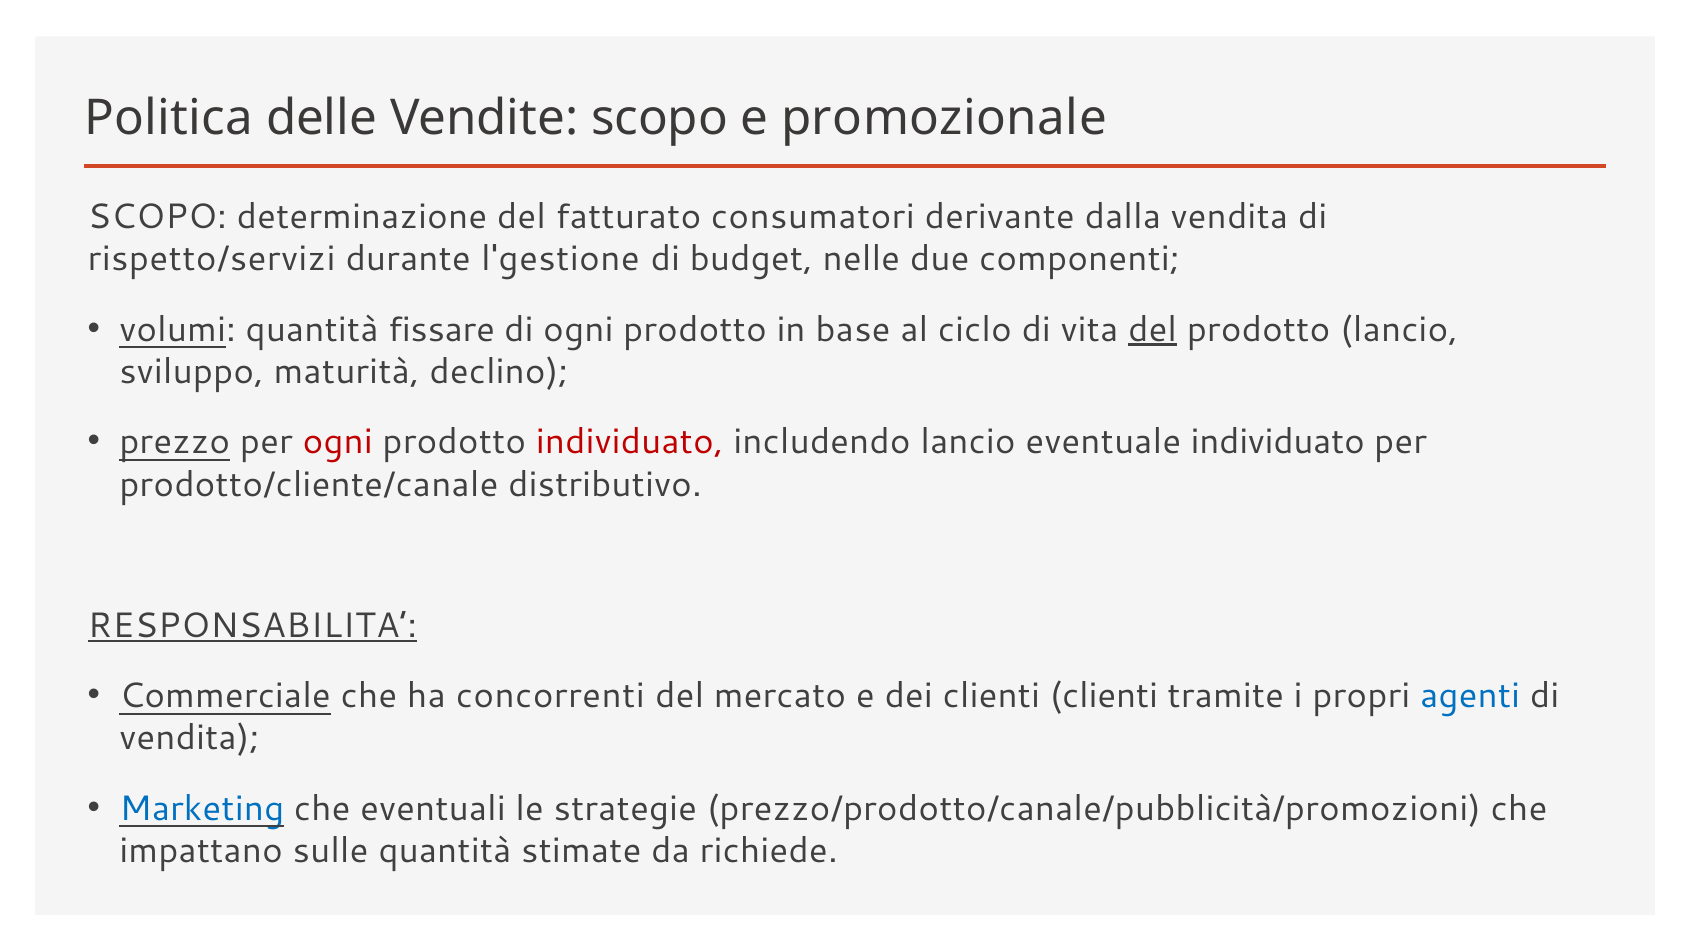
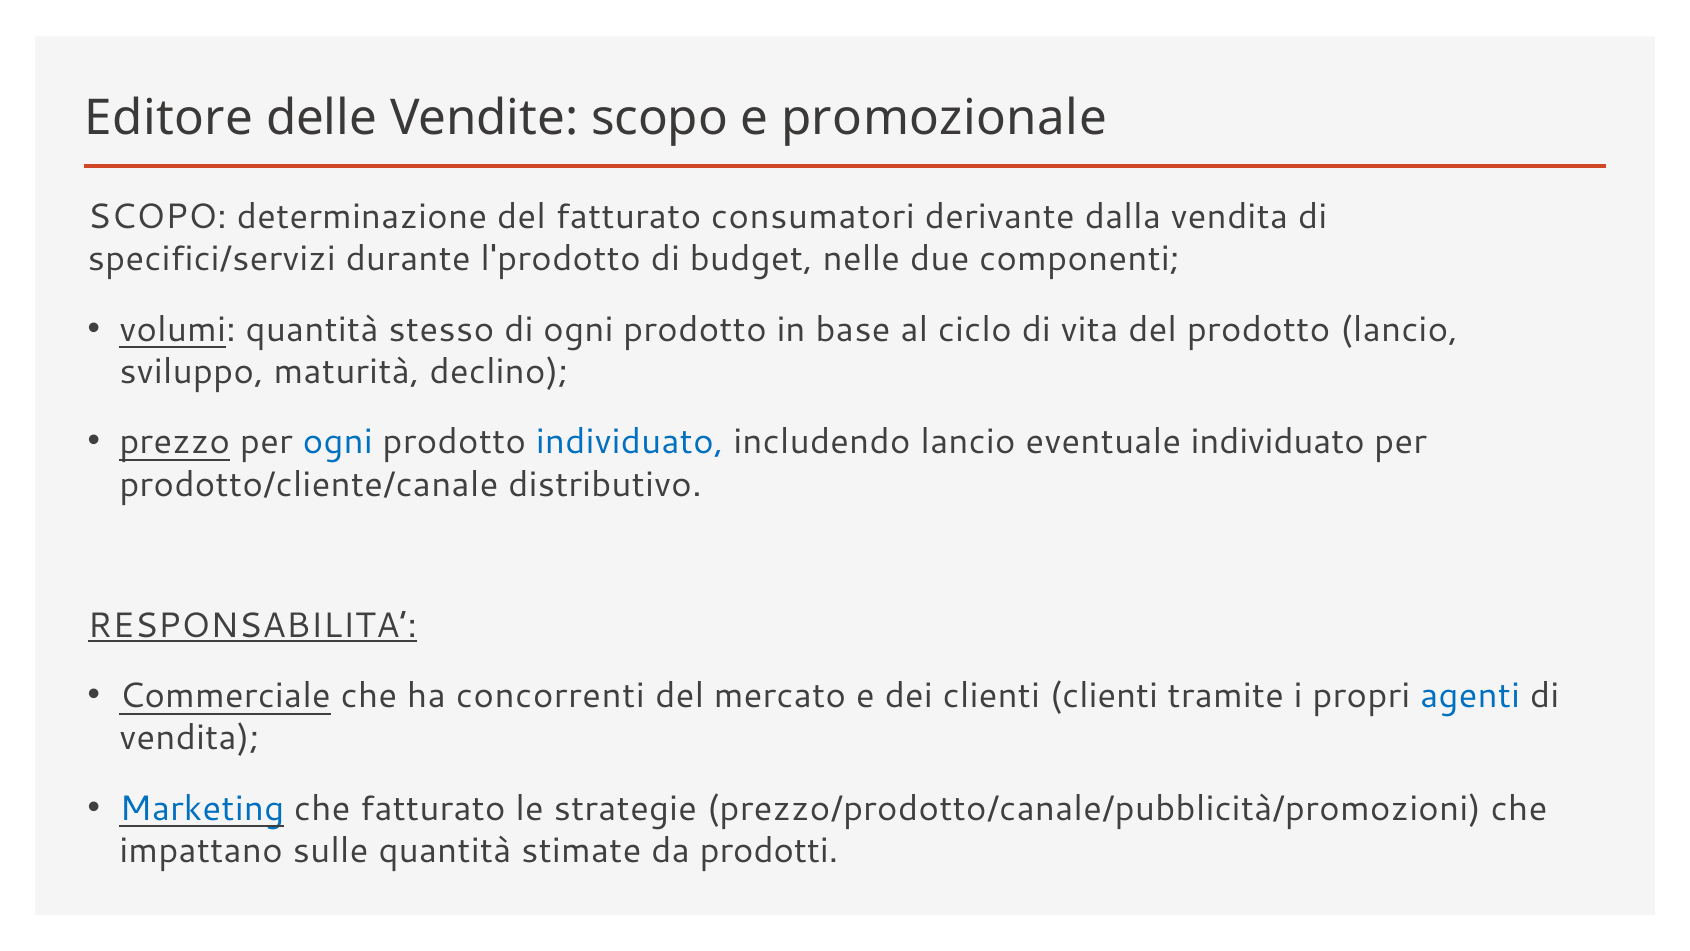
Politica: Politica -> Editore
rispetto/servizi: rispetto/servizi -> specifici/servizi
l'gestione: l'gestione -> l'prodotto
fissare: fissare -> stesso
del at (1153, 329) underline: present -> none
ogni at (338, 442) colour: red -> blue
individuato at (630, 442) colour: red -> blue
che eventuali: eventuali -> fatturato
richiede: richiede -> prodotti
